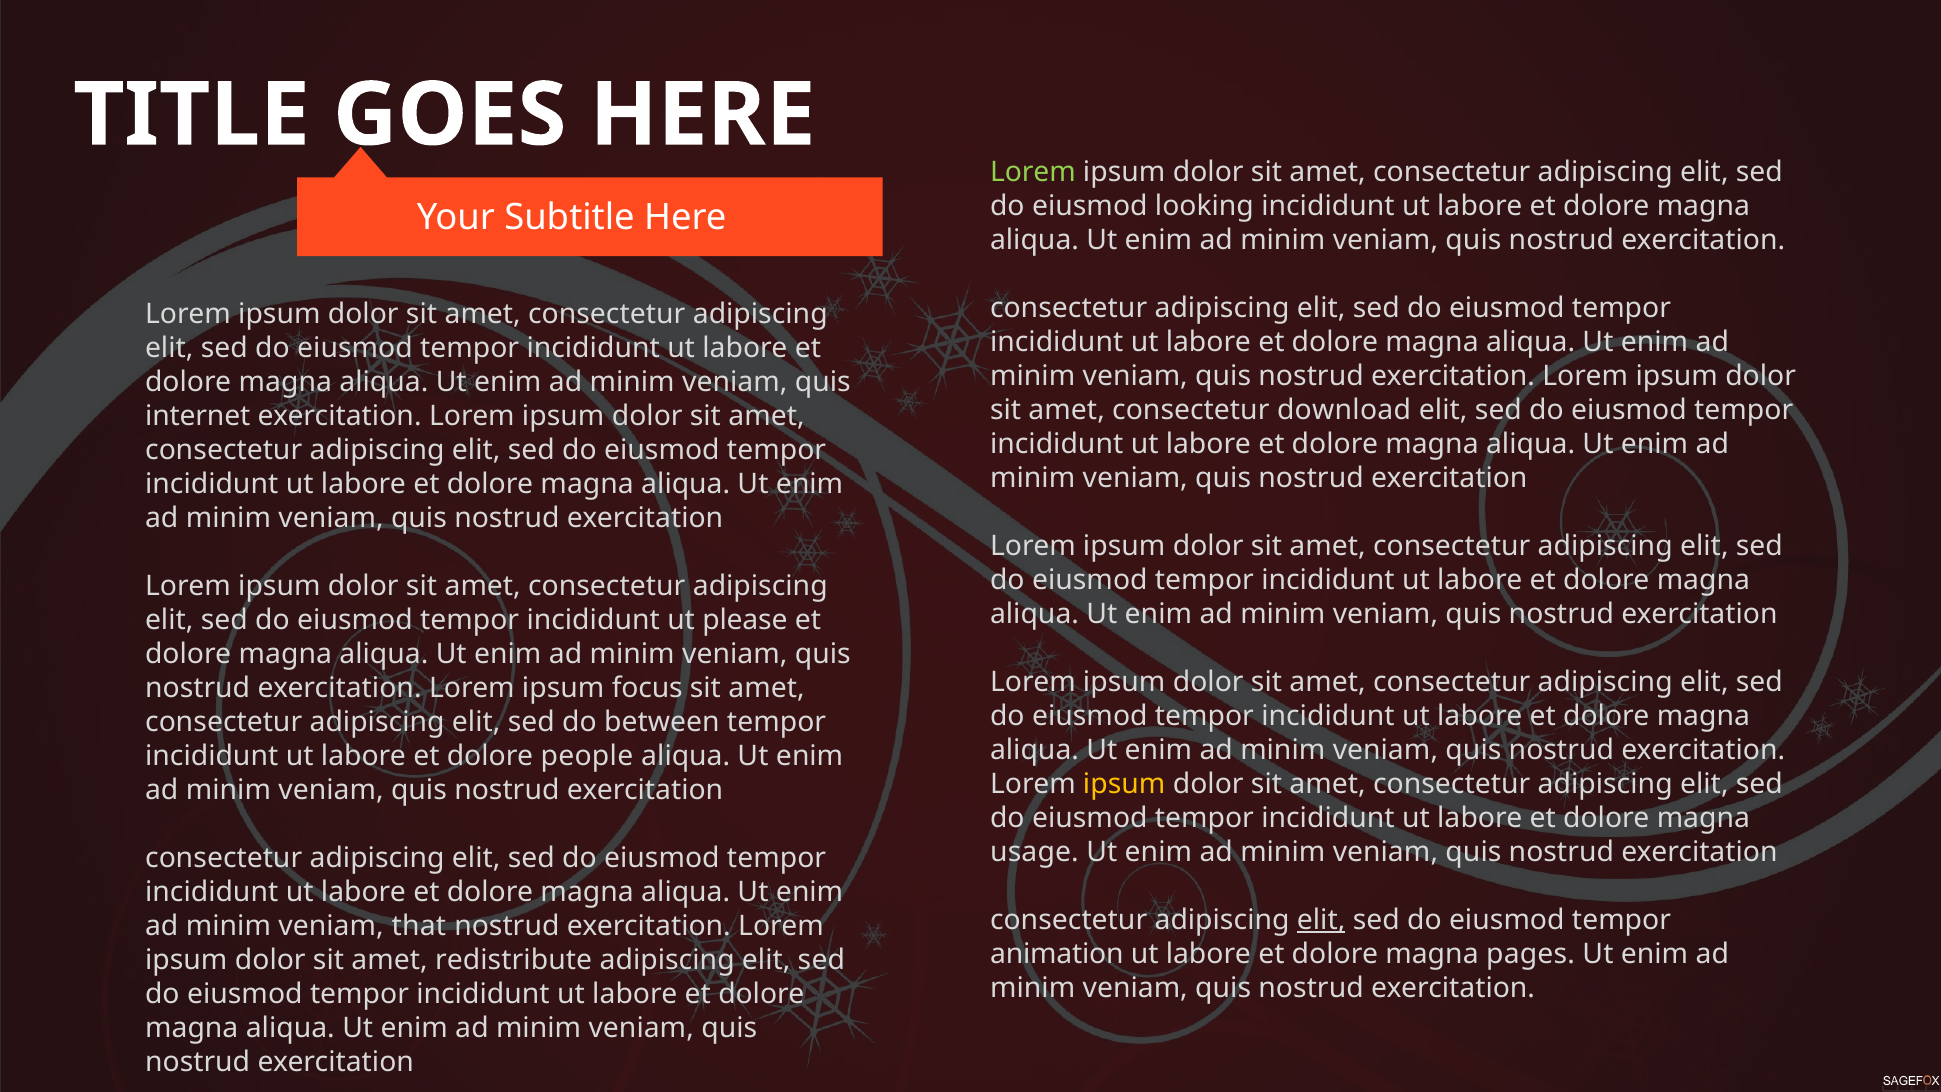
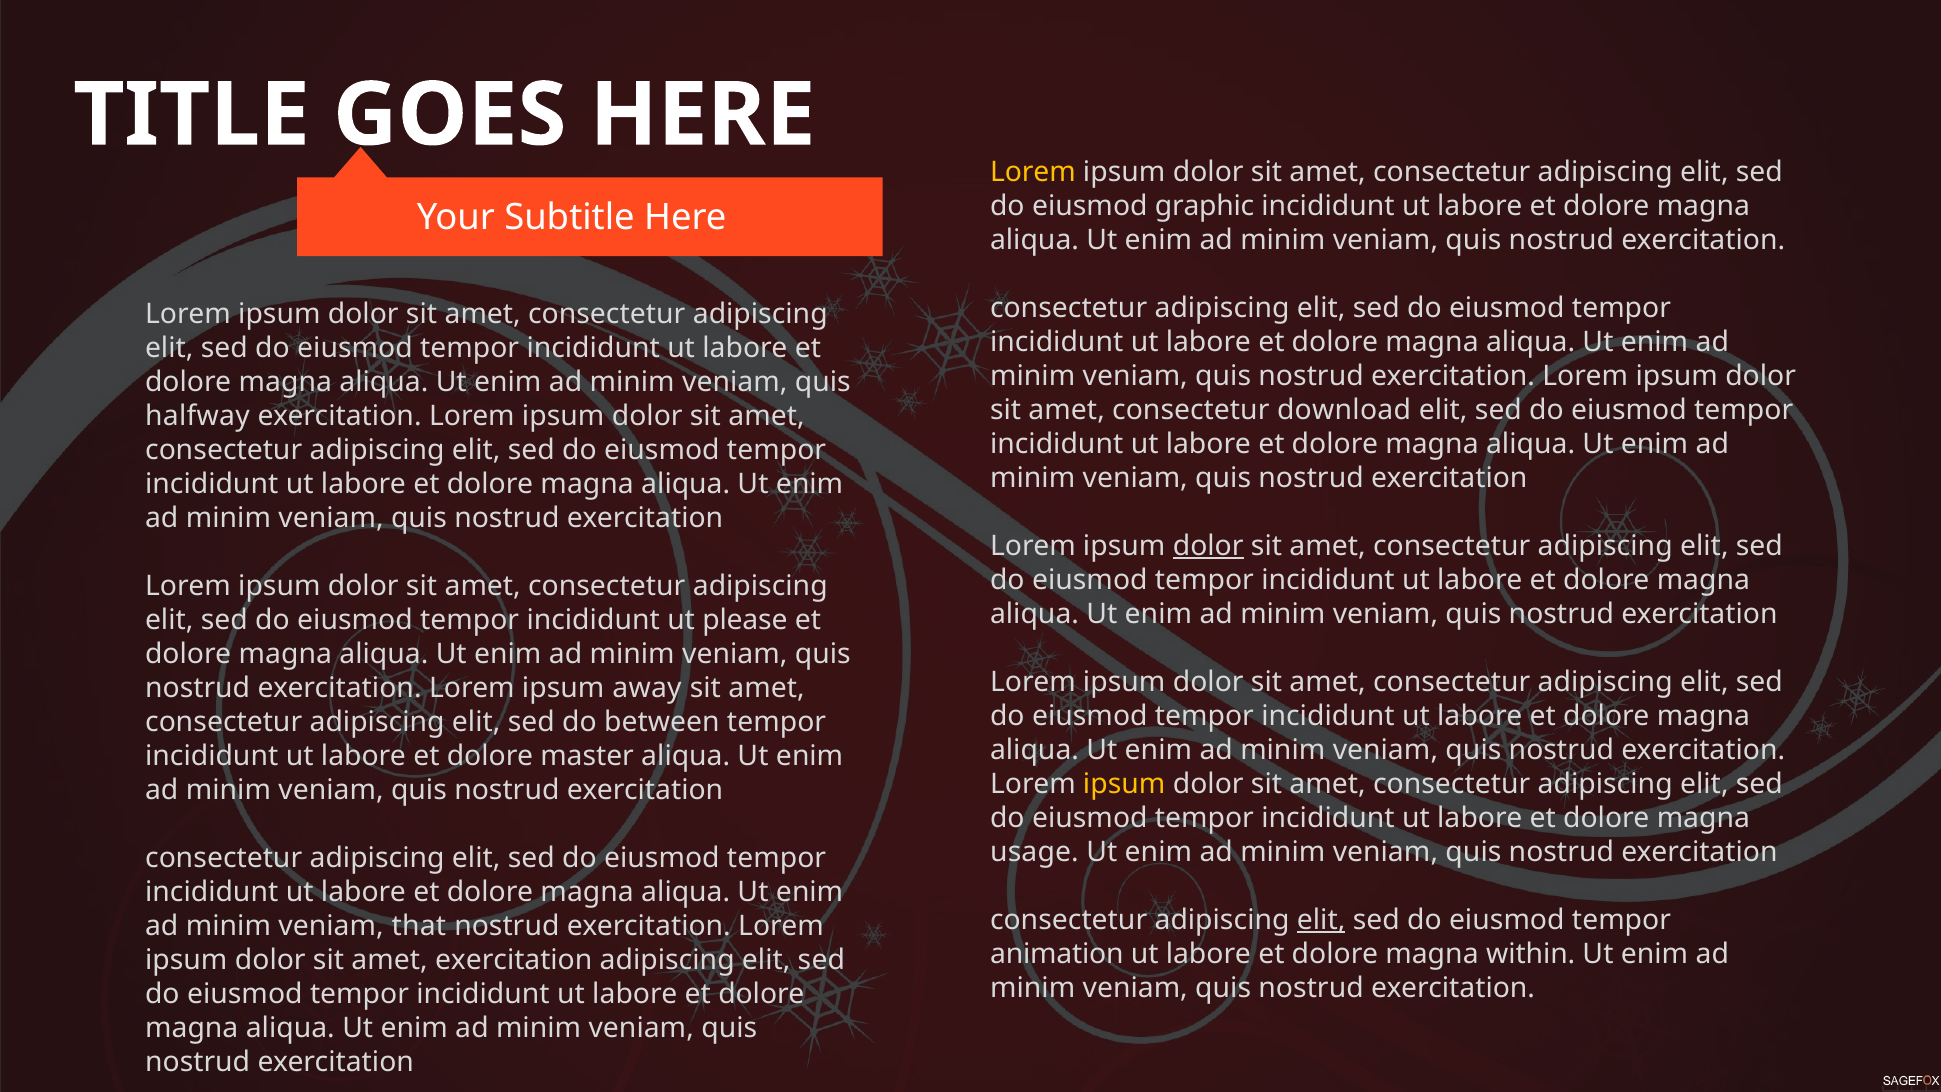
Lorem at (1033, 172) colour: light green -> yellow
looking: looking -> graphic
internet: internet -> halfway
dolor at (1208, 546) underline: none -> present
focus: focus -> away
people: people -> master
pages: pages -> within
amet redistribute: redistribute -> exercitation
